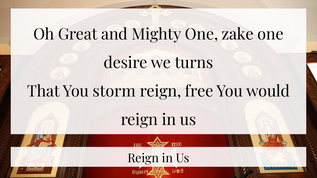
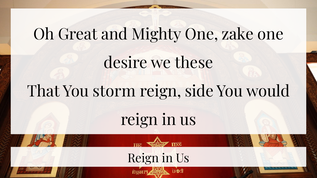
turns: turns -> these
free: free -> side
